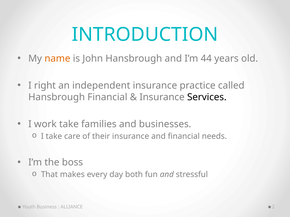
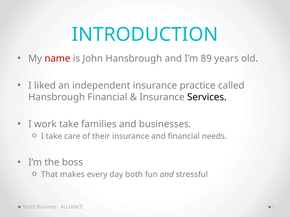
name colour: orange -> red
44: 44 -> 89
right: right -> liked
